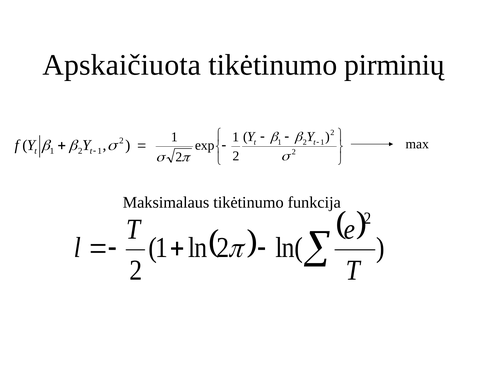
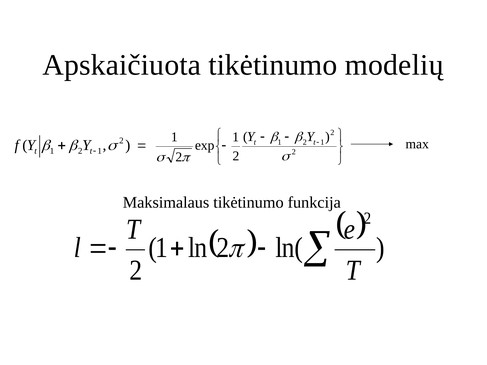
pirminių: pirminių -> modelių
